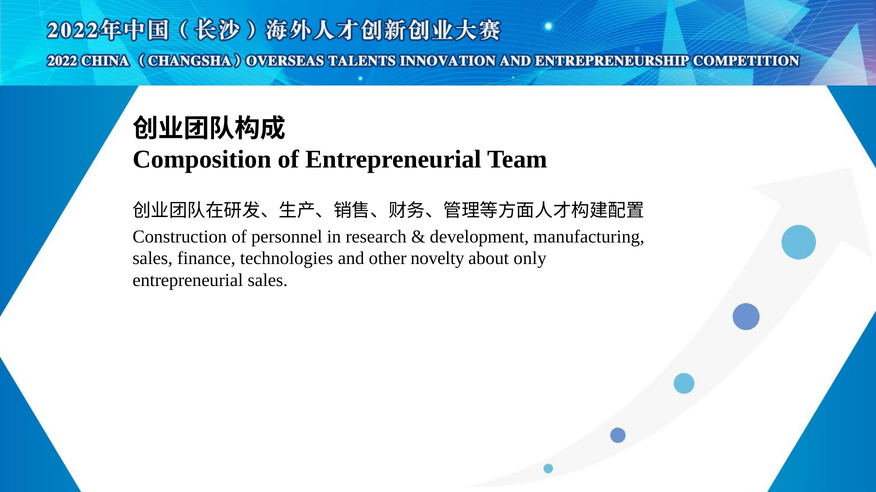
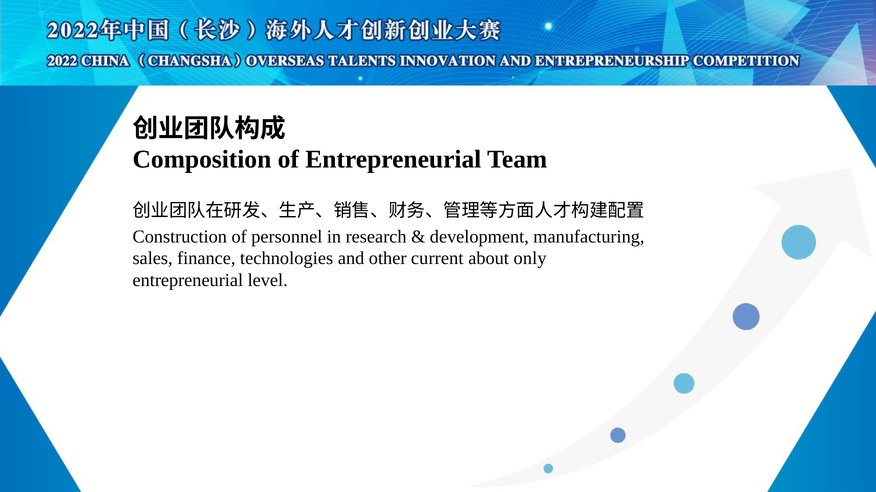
novelty: novelty -> current
entrepreneurial sales: sales -> level
